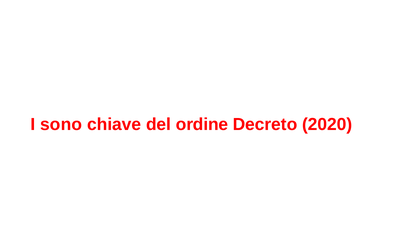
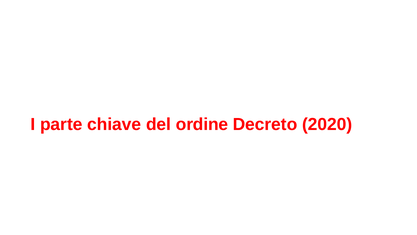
sono: sono -> parte
